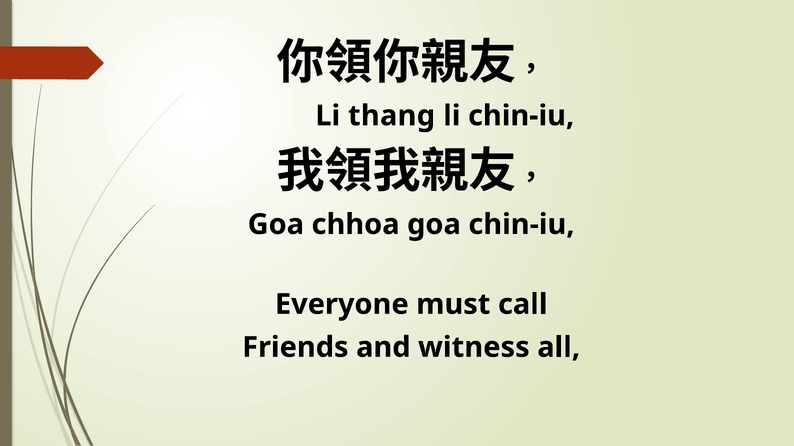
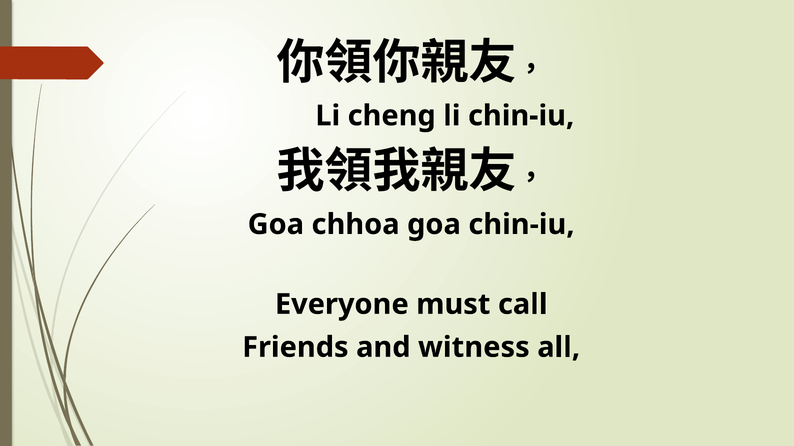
thang: thang -> cheng
